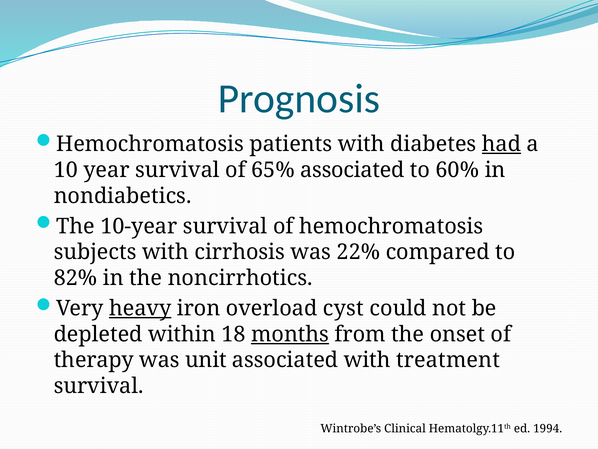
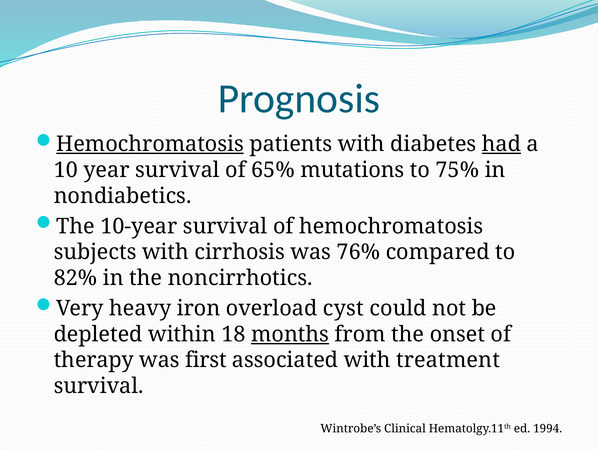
Hemochromatosis at (150, 144) underline: none -> present
65% associated: associated -> mutations
60%: 60% -> 75%
22%: 22% -> 76%
heavy underline: present -> none
unit: unit -> first
